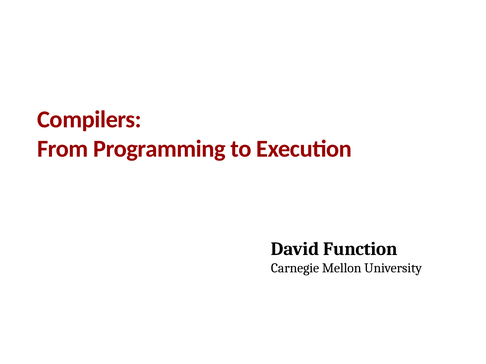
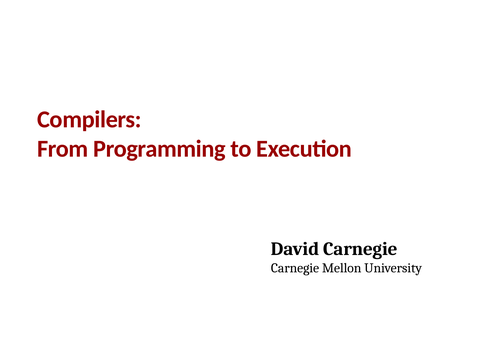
David Function: Function -> Carnegie
